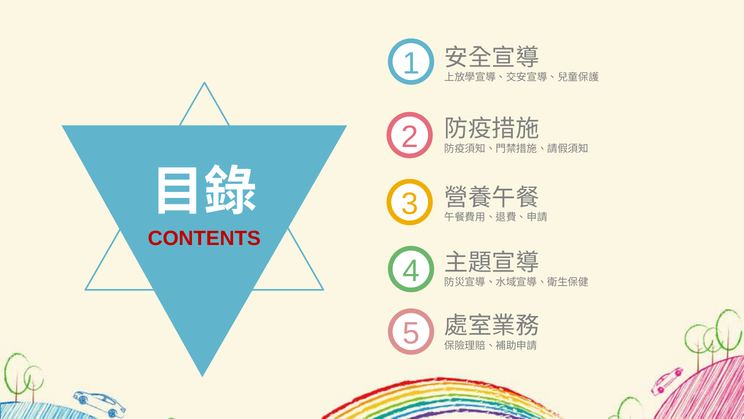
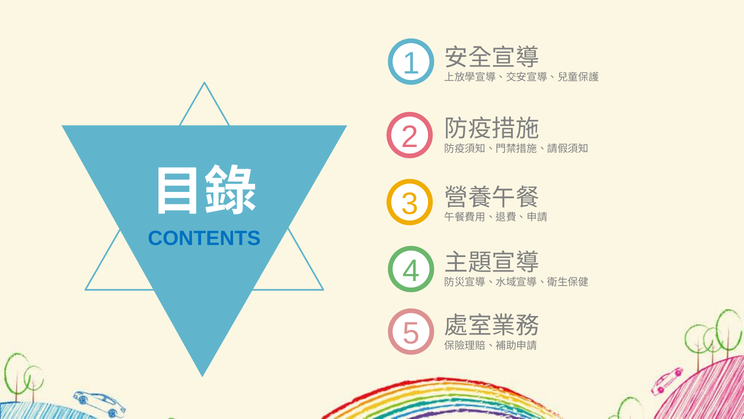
CONTENTS colour: red -> blue
